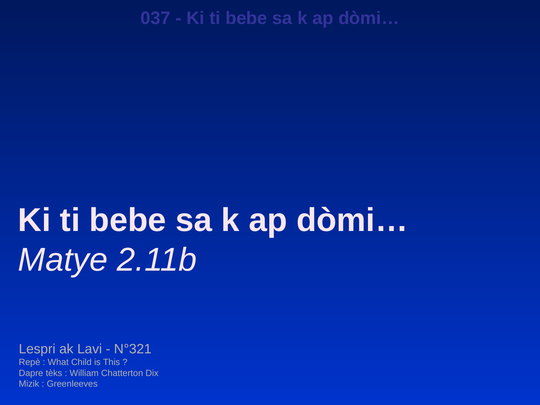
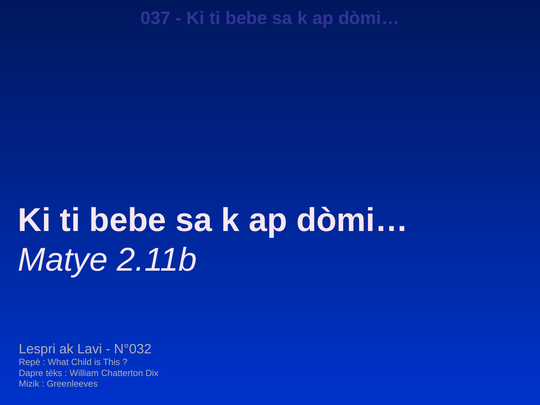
N°321: N°321 -> N°032
